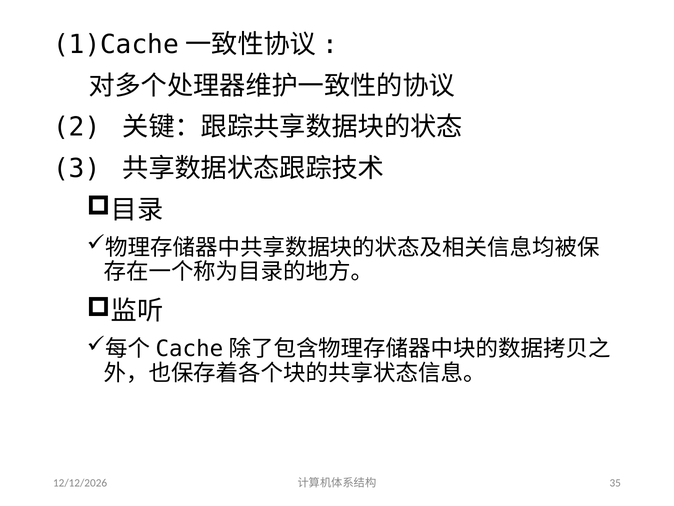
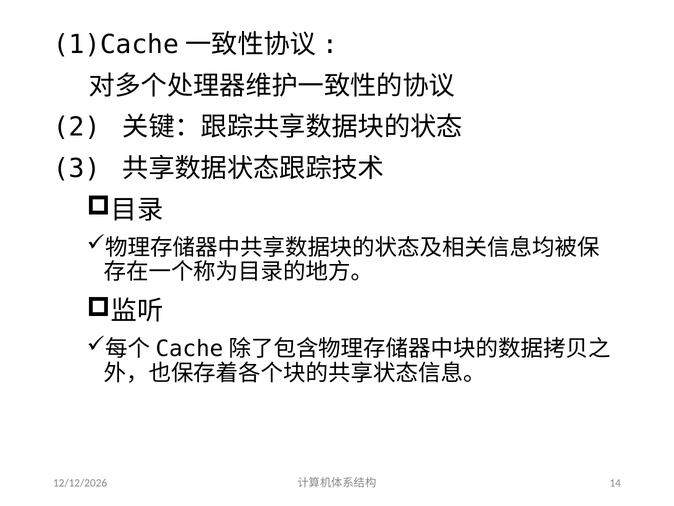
35: 35 -> 14
